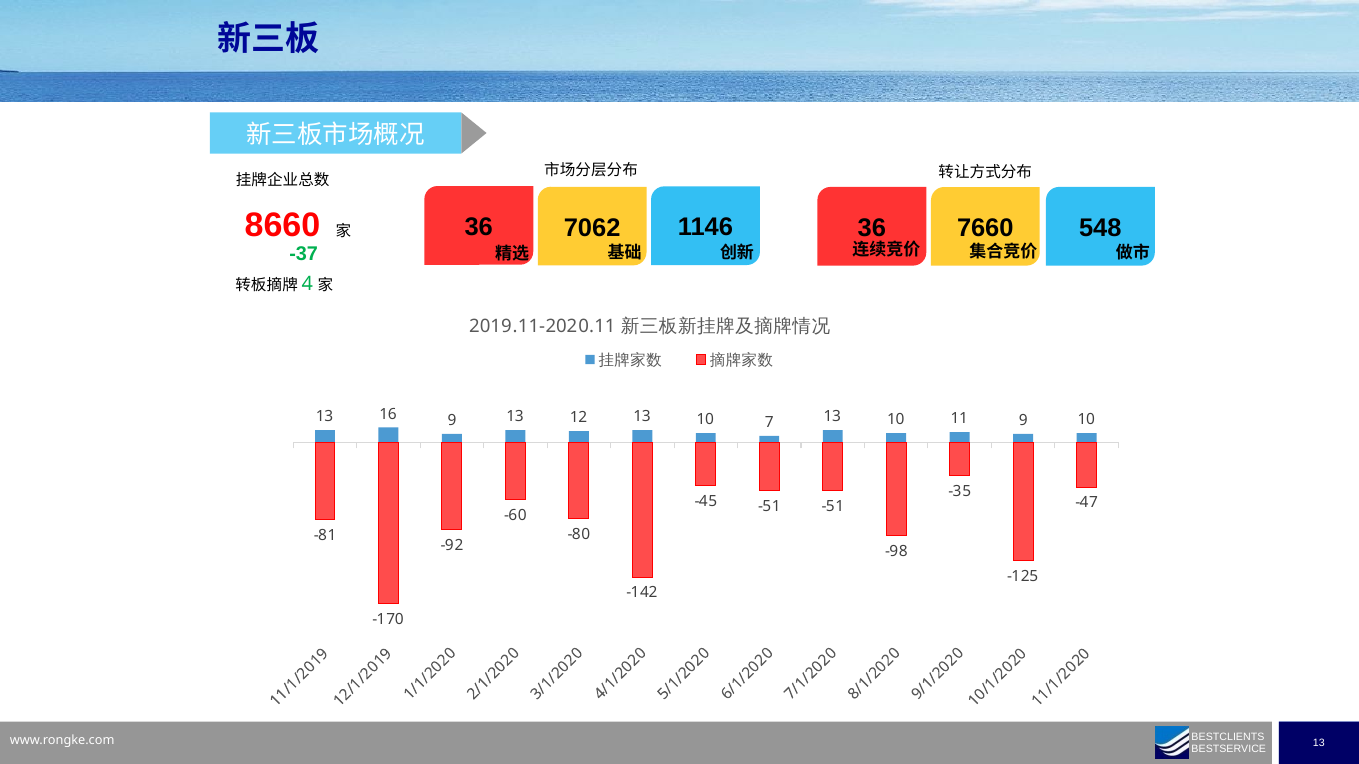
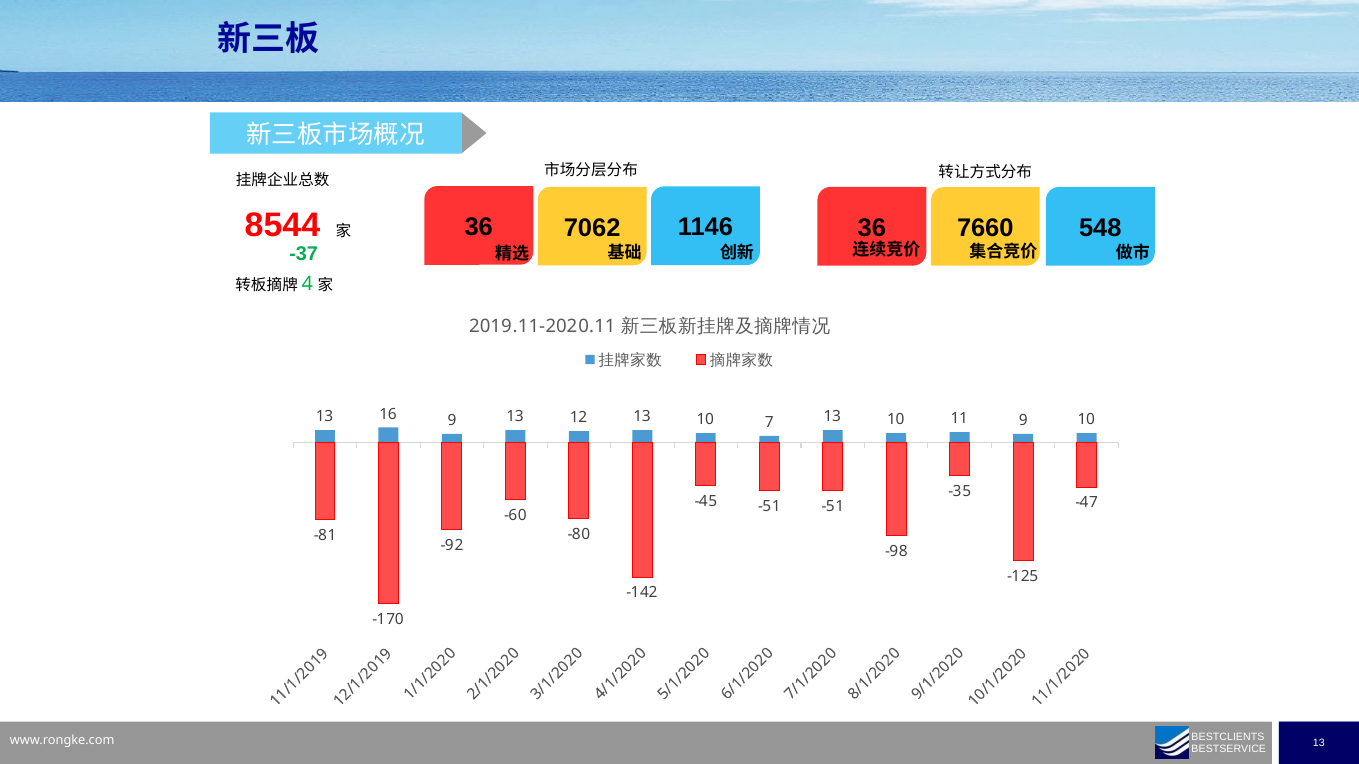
8660: 8660 -> 8544
